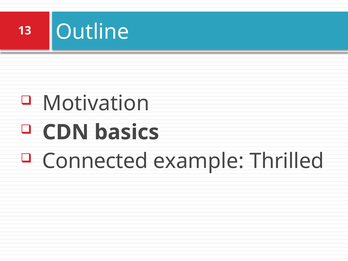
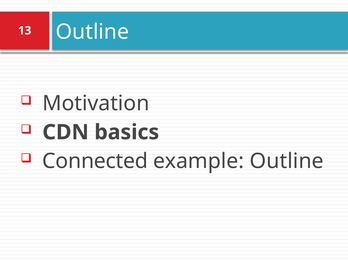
example Thrilled: Thrilled -> Outline
